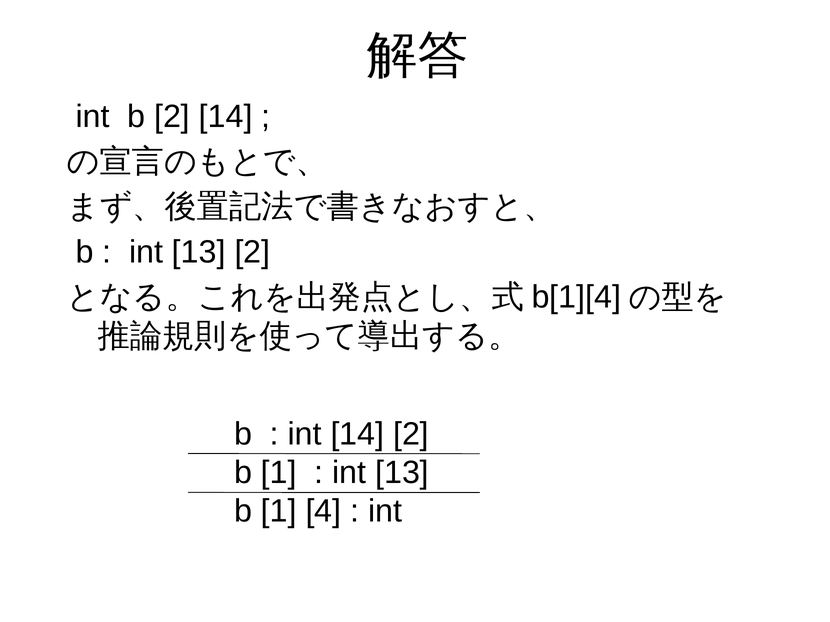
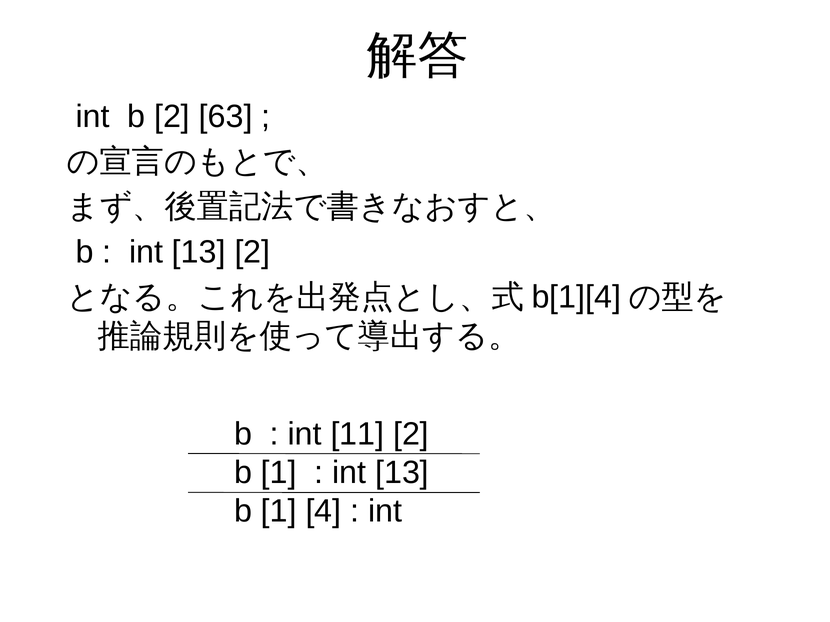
2 14: 14 -> 63
int 14: 14 -> 11
